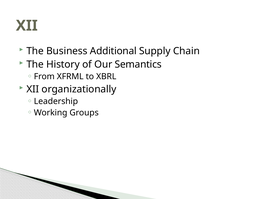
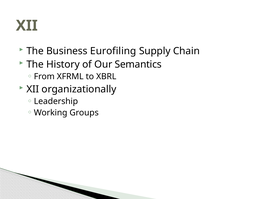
Additional: Additional -> Eurofiling
